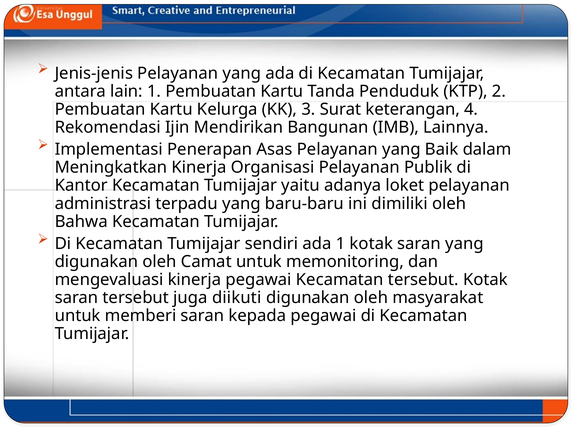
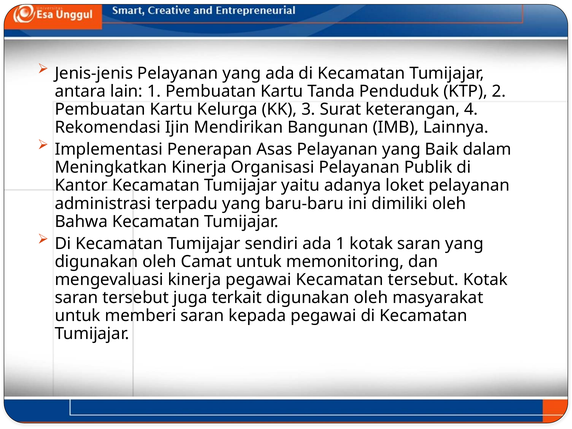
diikuti: diikuti -> terkait
